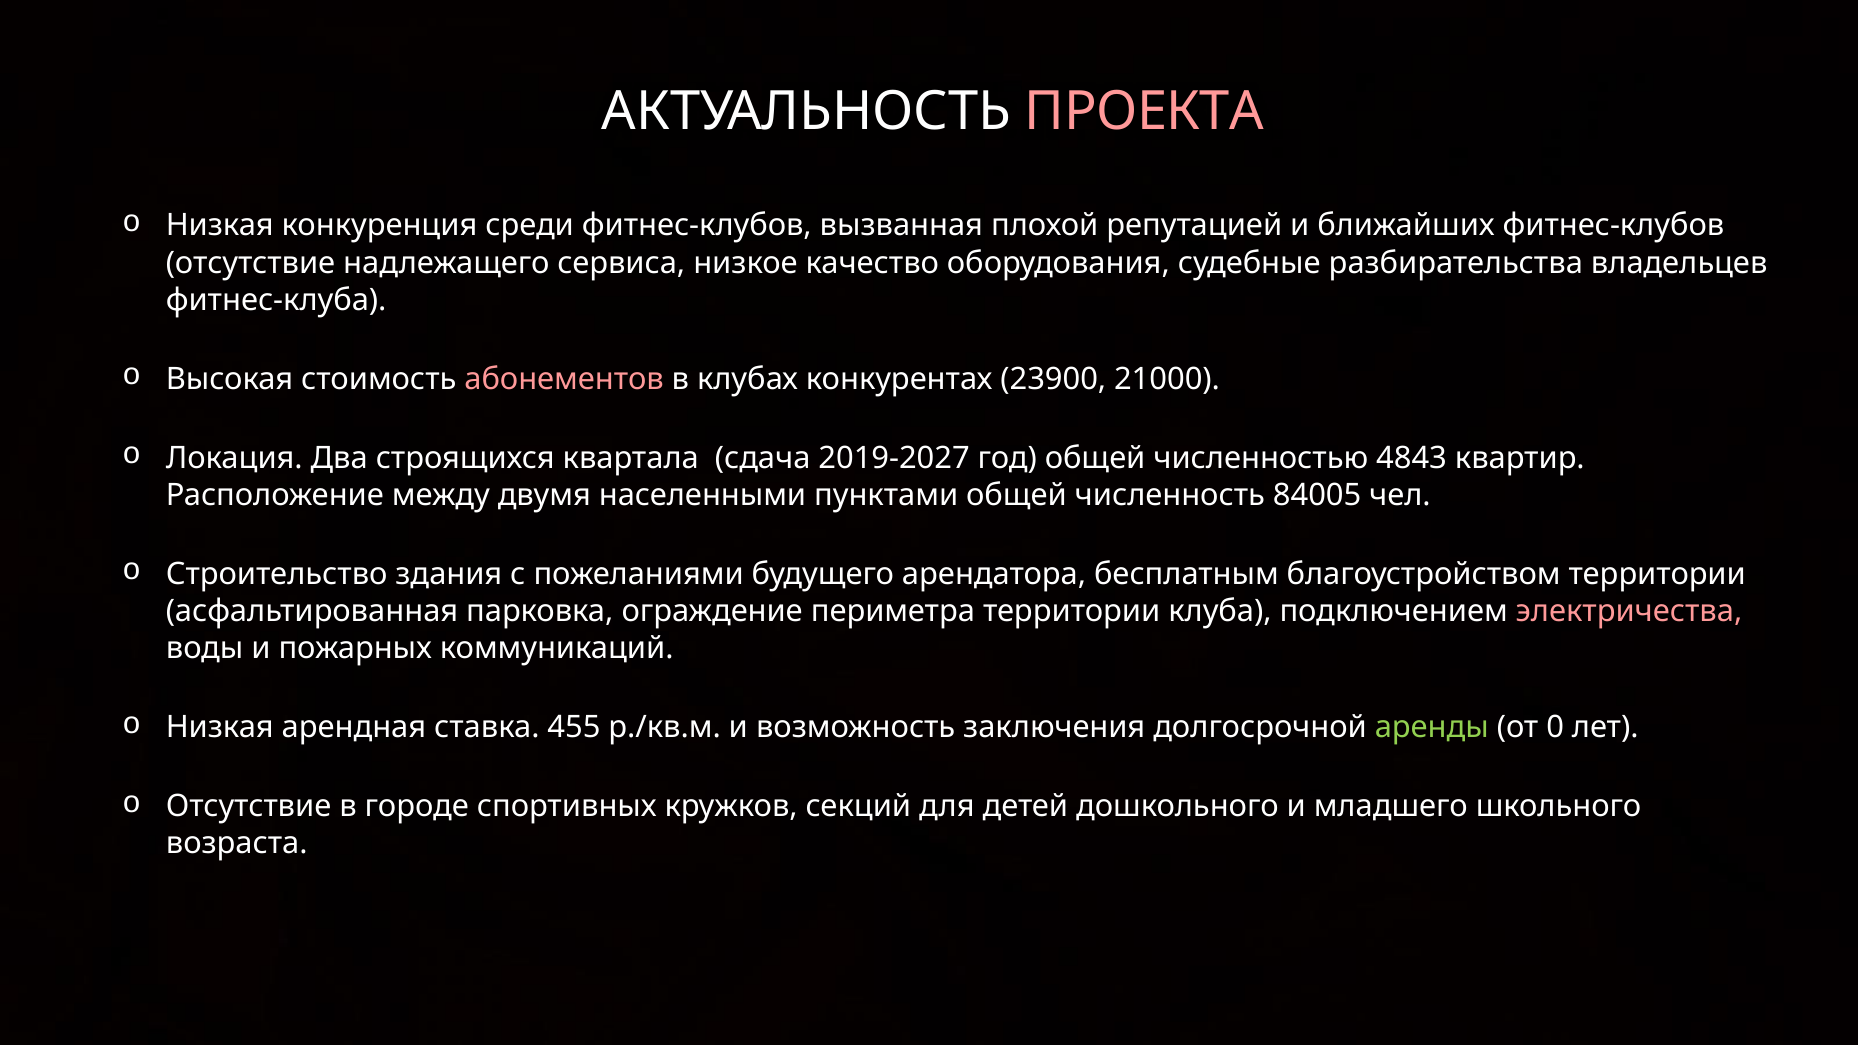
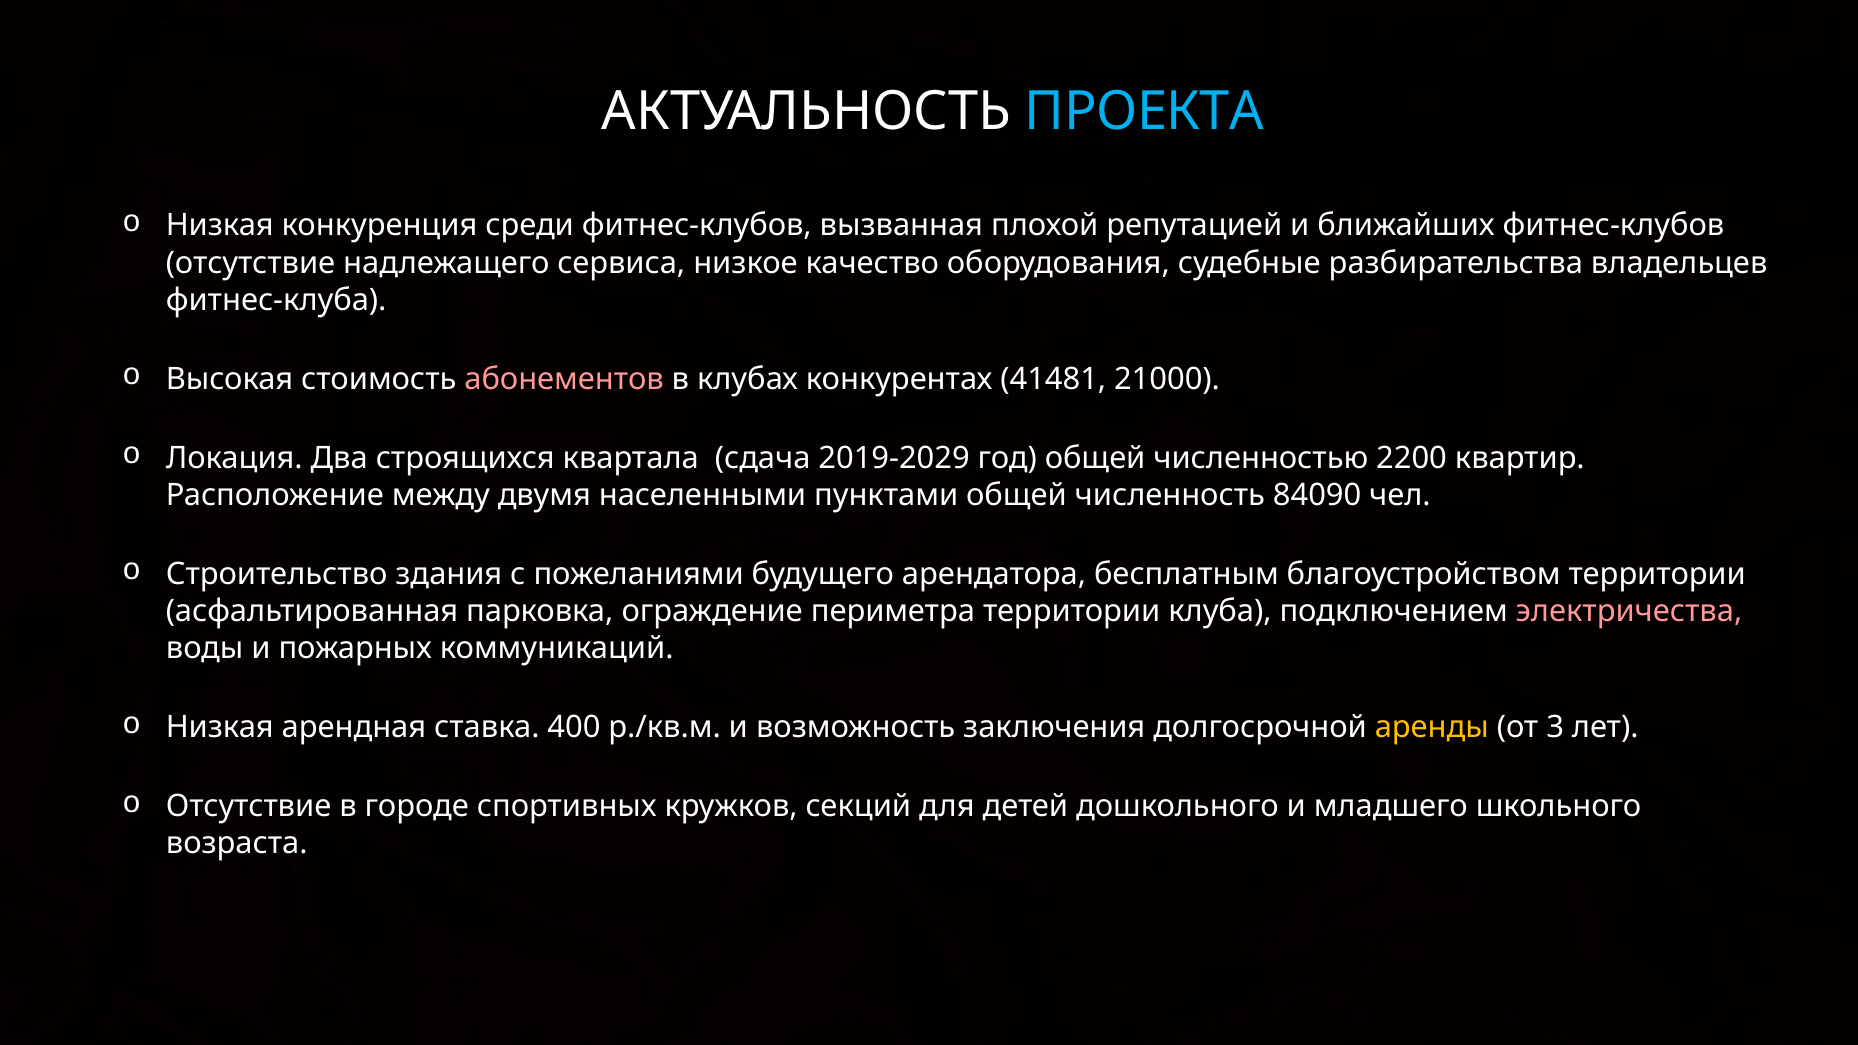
ПРОЕКТА colour: pink -> light blue
23900: 23900 -> 41481
2019-2027: 2019-2027 -> 2019-2029
4843: 4843 -> 2200
84005: 84005 -> 84090
455: 455 -> 400
аренды colour: light green -> yellow
0: 0 -> 3
